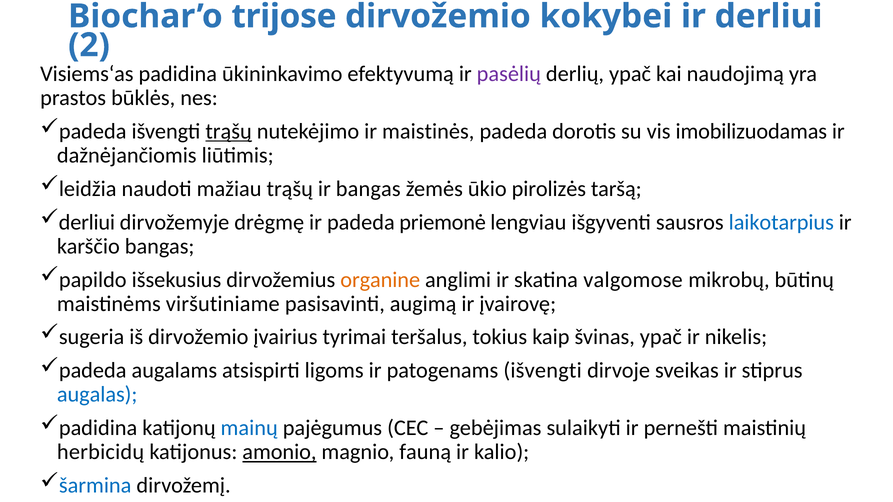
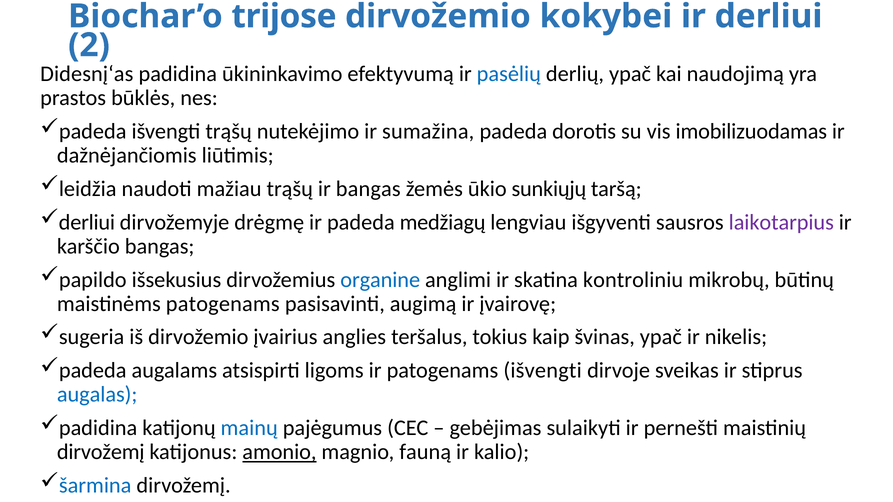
Visiems‘as: Visiems‘as -> Didesnį‘as
pasėlių colour: purple -> blue
trąšų at (229, 131) underline: present -> none
maistinės: maistinės -> sumažina
pirolizės: pirolizės -> sunkiųjų
priemonė: priemonė -> medžiagų
laikotarpius colour: blue -> purple
organine colour: orange -> blue
valgomose: valgomose -> kontroliniu
maistinėms viršutiniame: viršutiniame -> patogenams
tyrimai: tyrimai -> anglies
herbicidų at (101, 452): herbicidų -> dirvožemį
